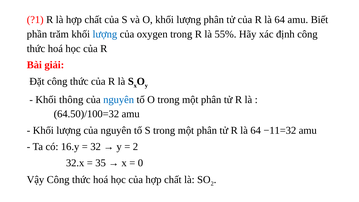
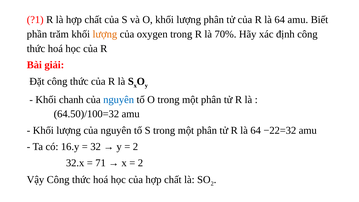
lượng at (105, 34) colour: blue -> orange
55%: 55% -> 70%
thông: thông -> chanh
−11=32: −11=32 -> −22=32
35: 35 -> 71
0 at (140, 163): 0 -> 2
